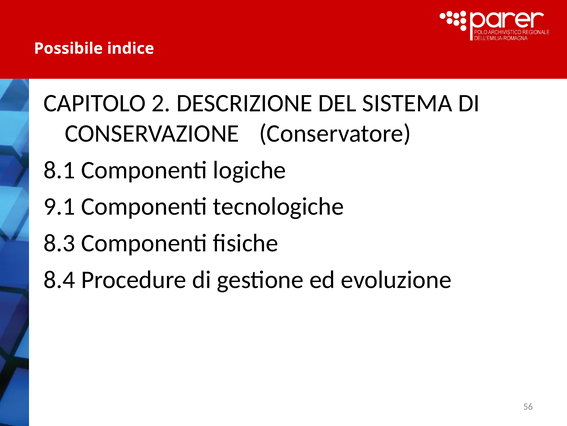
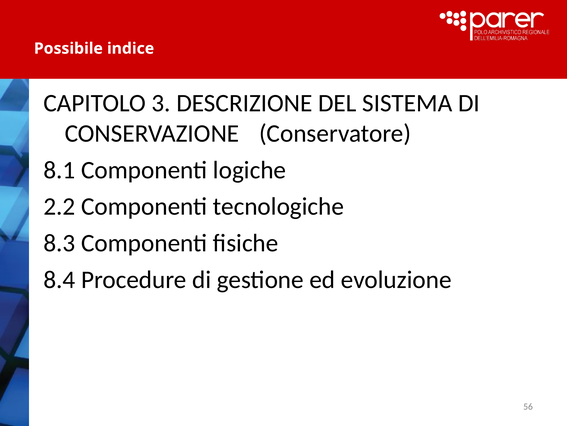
2: 2 -> 3
9.1: 9.1 -> 2.2
